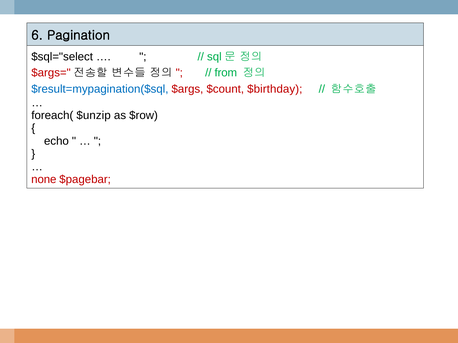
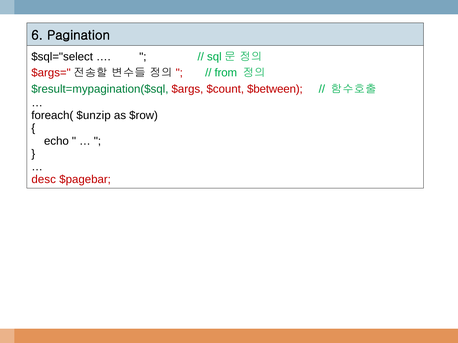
$result=mypagination($sql colour: blue -> green
$birthday: $birthday -> $between
none: none -> desc
